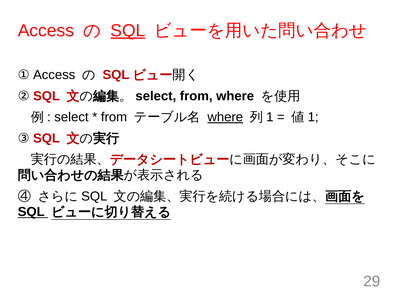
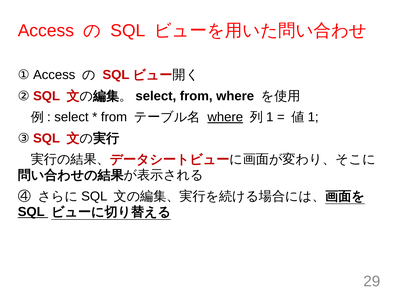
SQL at (128, 31) underline: present -> none
